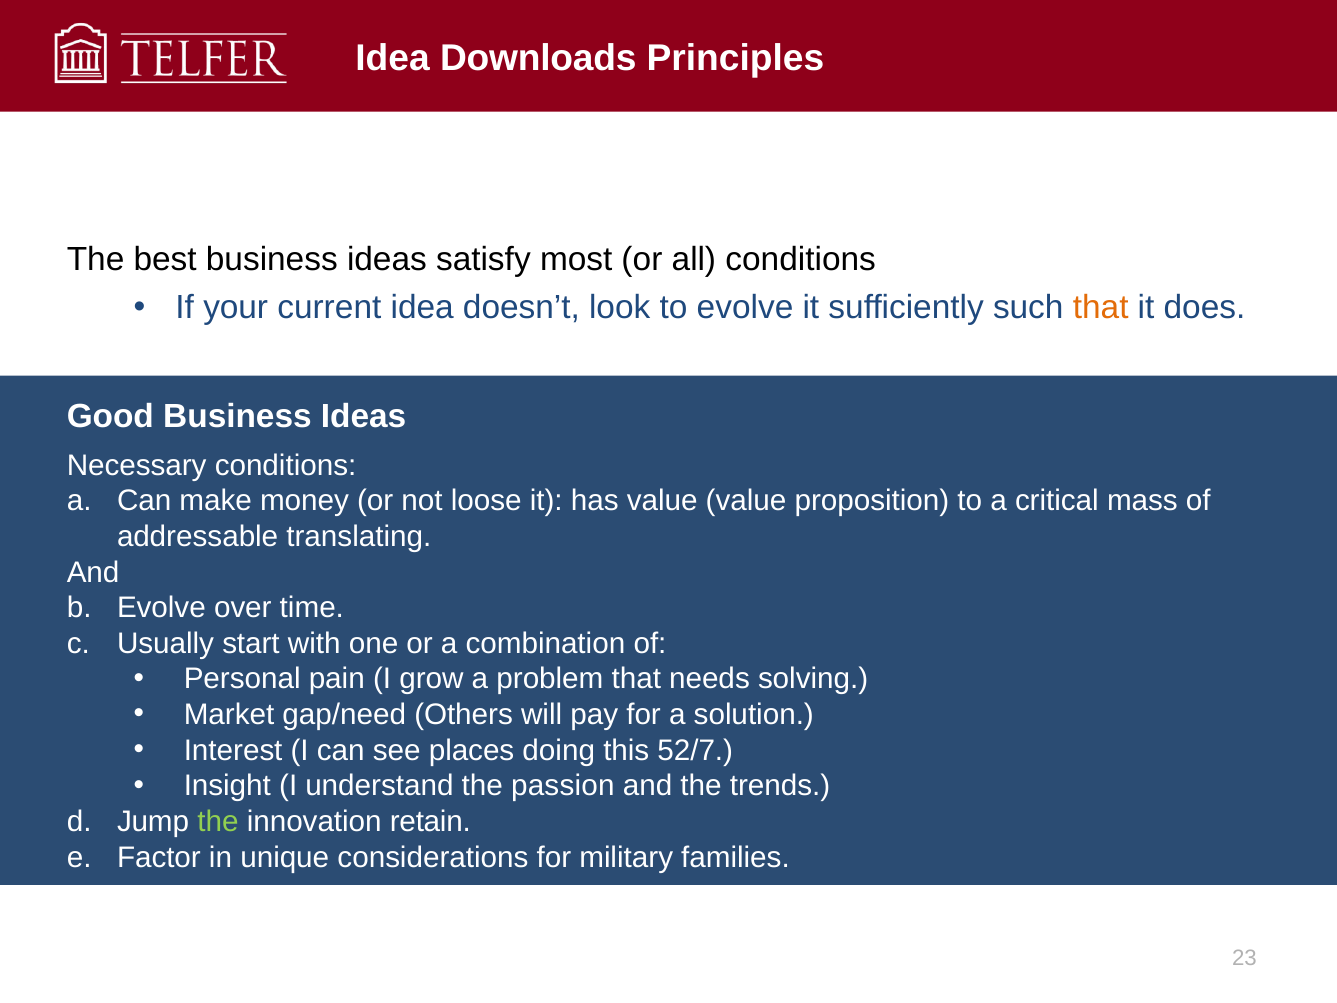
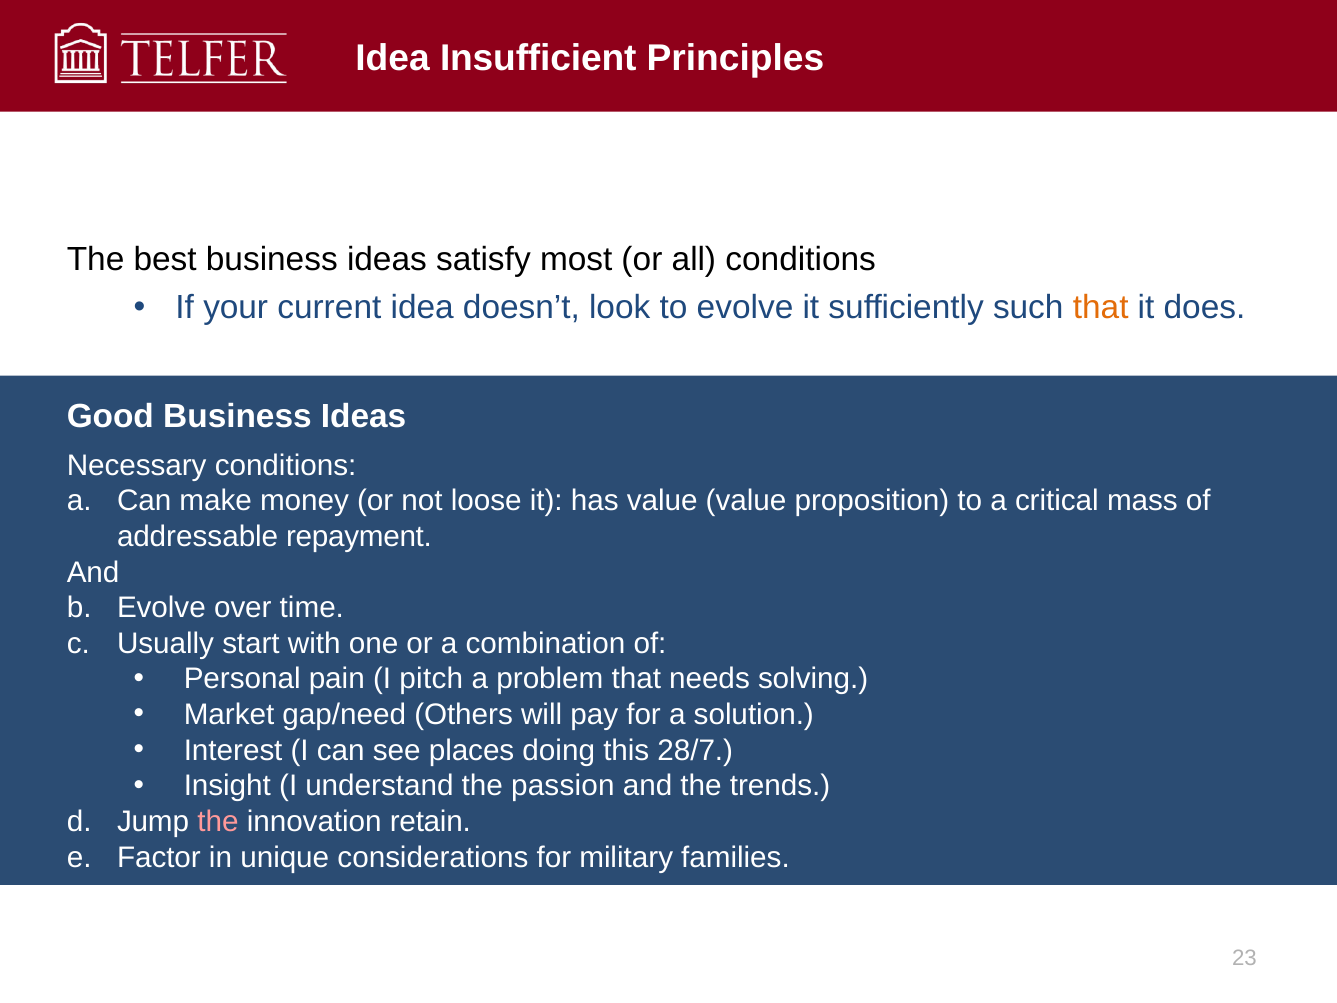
Downloads: Downloads -> Insufficient
translating: translating -> repayment
grow: grow -> pitch
52/7: 52/7 -> 28/7
the at (218, 822) colour: light green -> pink
